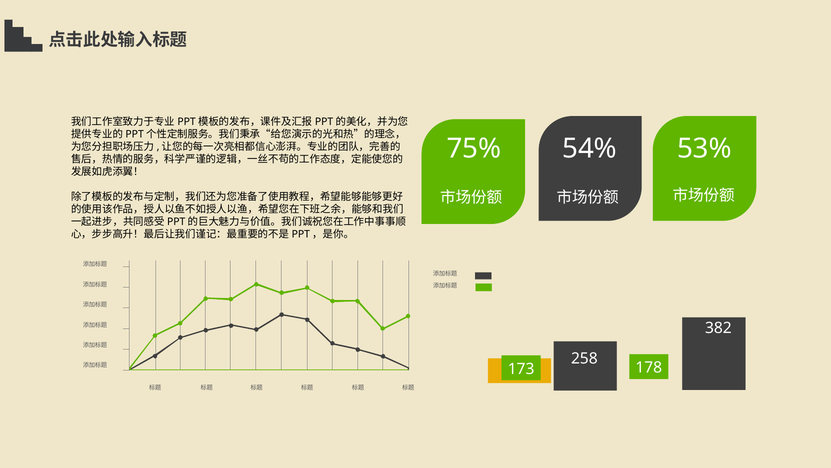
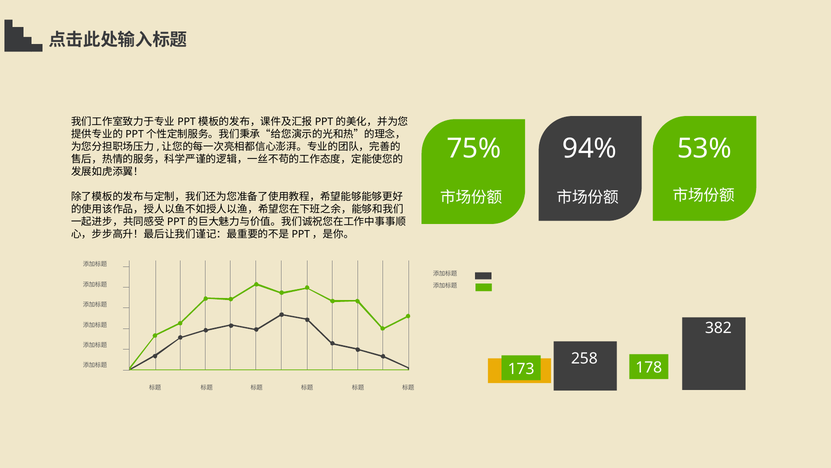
54%: 54% -> 94%
